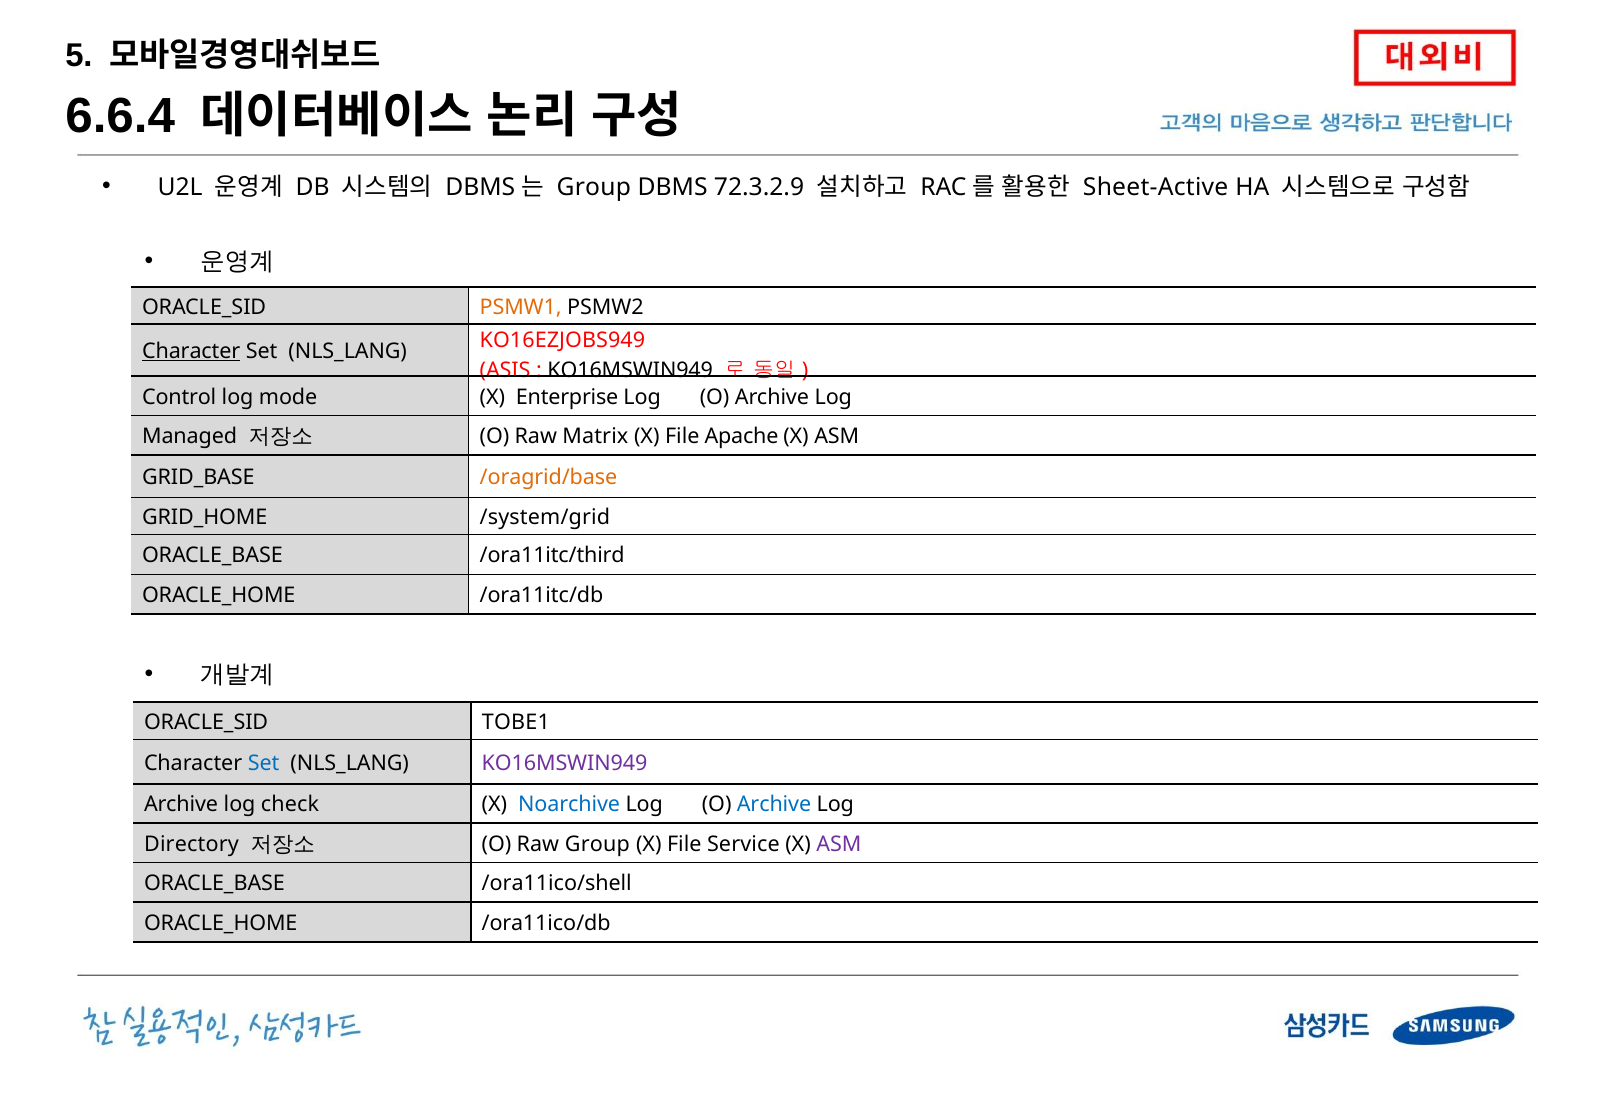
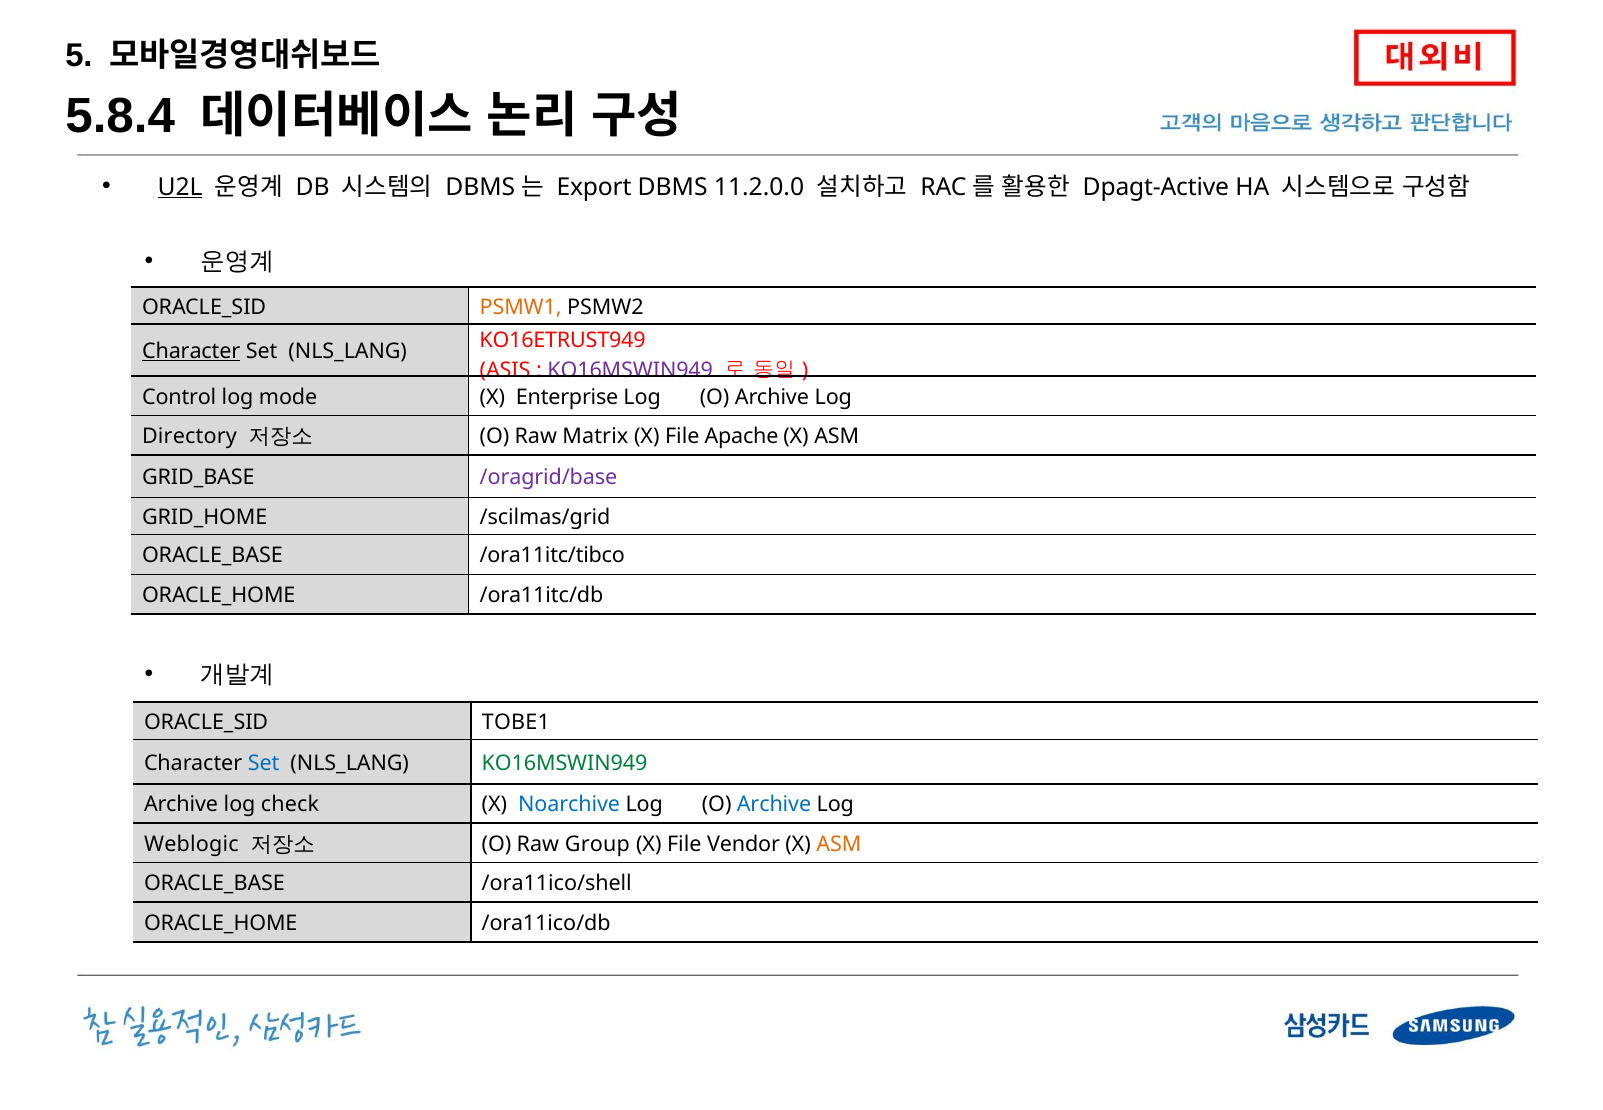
6.6.4: 6.6.4 -> 5.8.4
U2L underline: none -> present
Group at (594, 187): Group -> Export
72.3.2.9: 72.3.2.9 -> 11.2.0.0
Sheet-Active: Sheet-Active -> Dpagt-Active
KO16EZJOBS949: KO16EZJOBS949 -> KO16ETRUST949
KO16MSWIN949 at (630, 371) colour: black -> purple
Managed: Managed -> Directory
/oragrid/base colour: orange -> purple
/system/grid: /system/grid -> /scilmas/grid
/ora11itc/third: /ora11itc/third -> /ora11itc/tibco
KO16MSWIN949 at (565, 763) colour: purple -> green
Directory: Directory -> Weblogic
Service: Service -> Vendor
ASM at (839, 844) colour: purple -> orange
